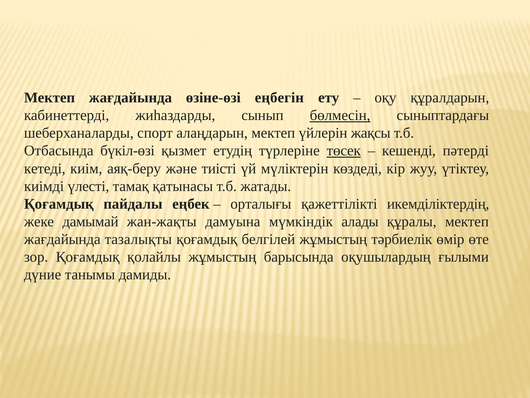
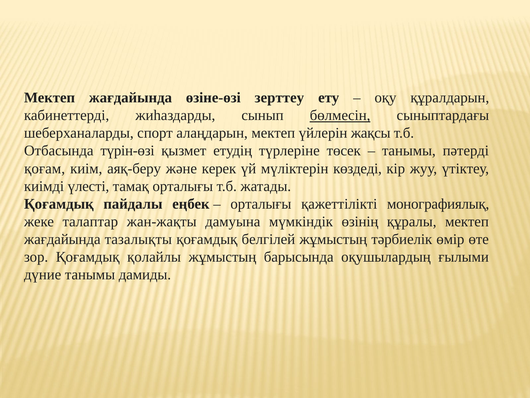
еңбегін: еңбегін -> зерттеу
бүкіл-өзі: бүкіл-өзі -> түрін-өзі
төсек underline: present -> none
кешенді at (409, 151): кешенді -> танымы
кетеді: кетеді -> қоғам
тиісті: тиісті -> керек
тамақ қатынасы: қатынасы -> орталығы
икемдiлiктердiң: икемдiлiктердiң -> монографиялық
дамымай: дамымай -> талаптар
алады: алады -> өзінің
